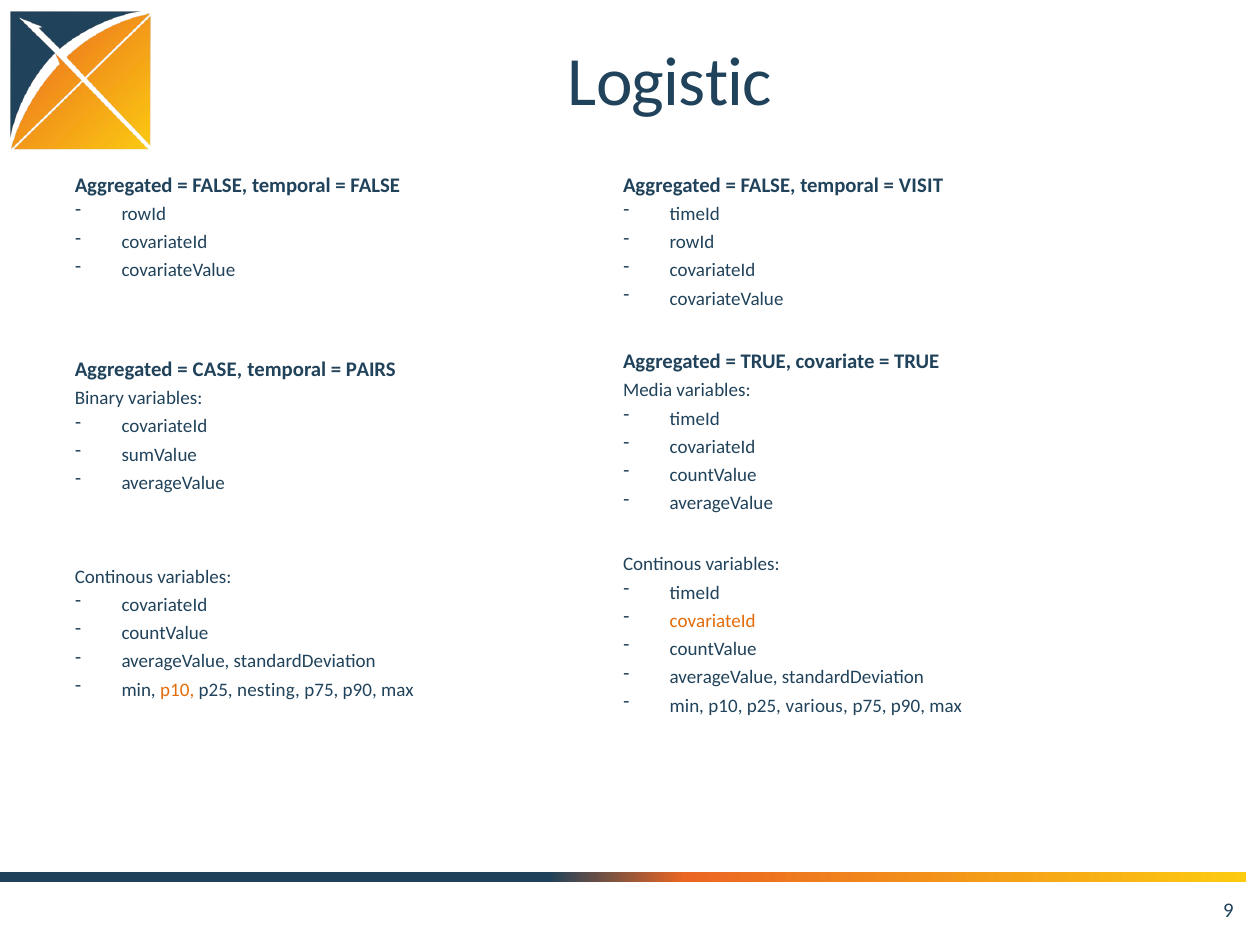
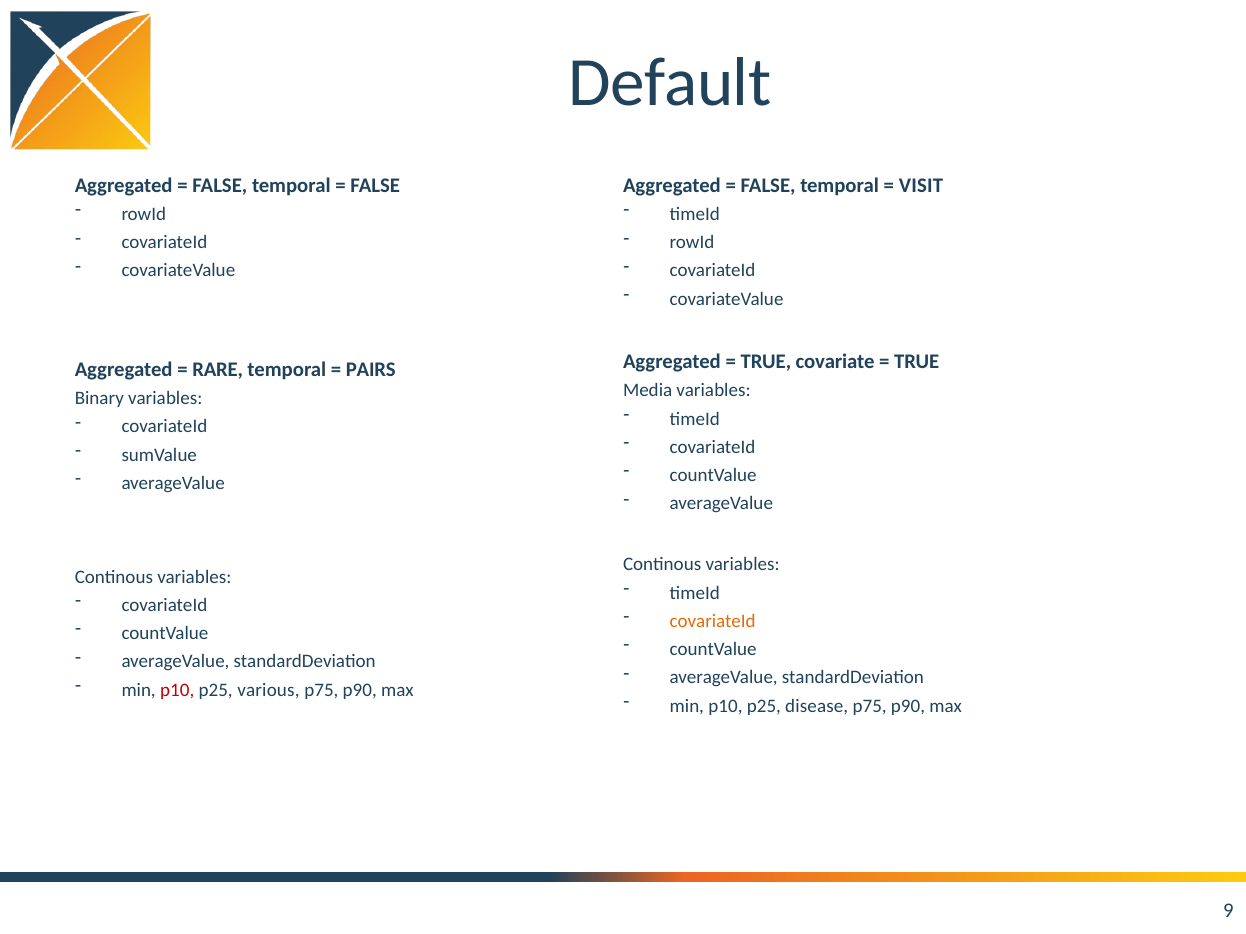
Logistic: Logistic -> Default
CASE: CASE -> RARE
p10 at (177, 690) colour: orange -> red
nesting: nesting -> various
various: various -> disease
